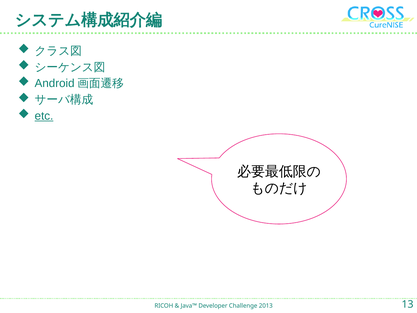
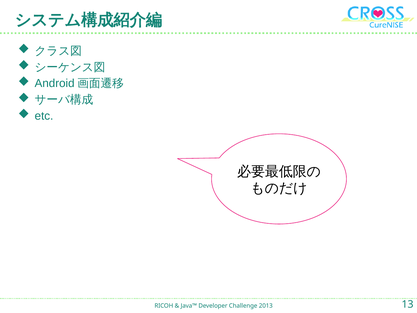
etc underline: present -> none
